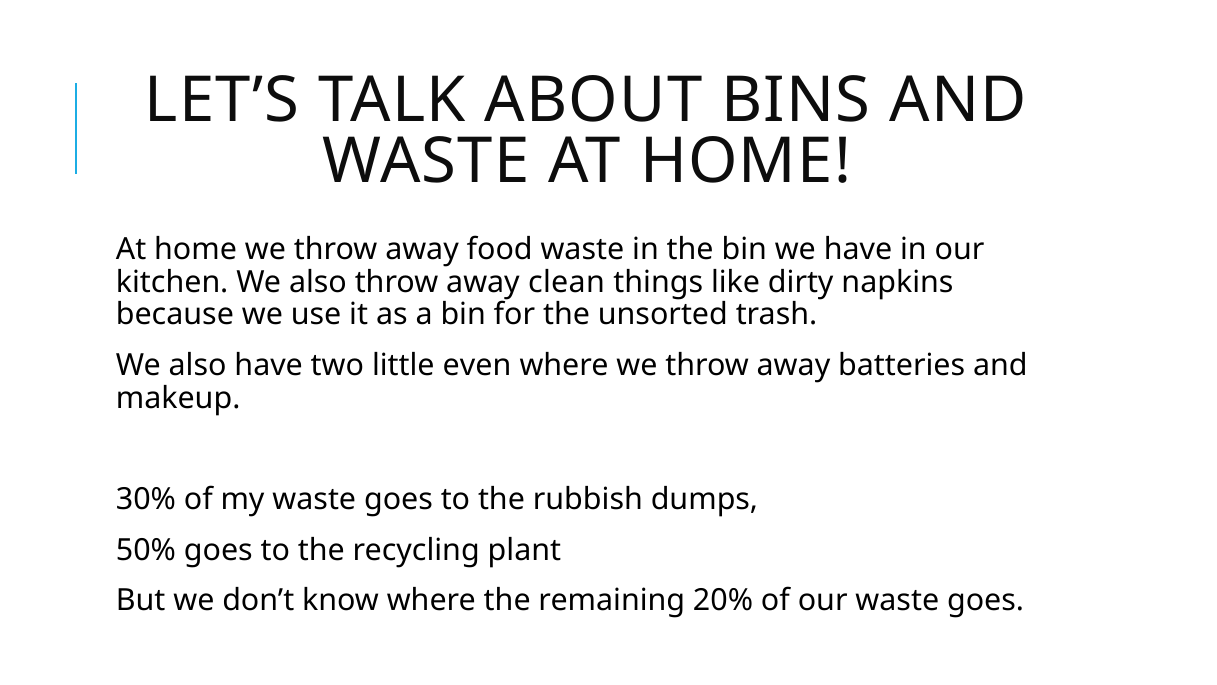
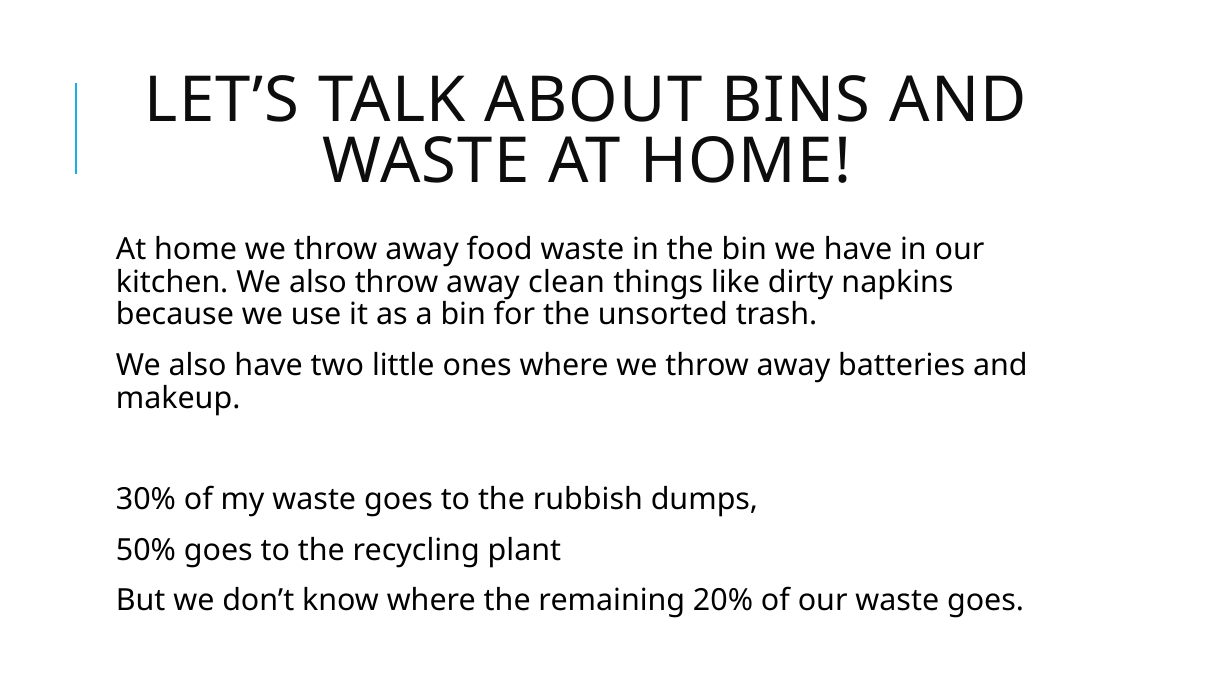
even: even -> ones
